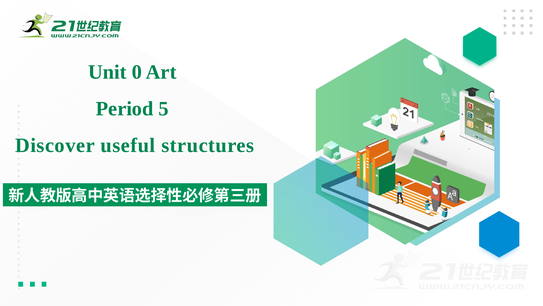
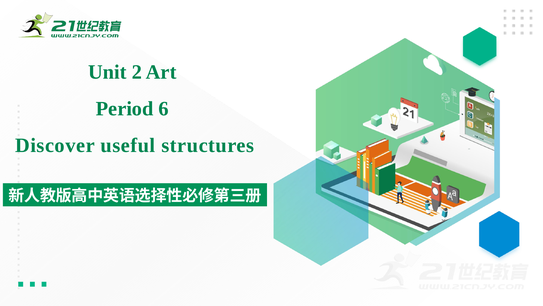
0: 0 -> 2
5: 5 -> 6
